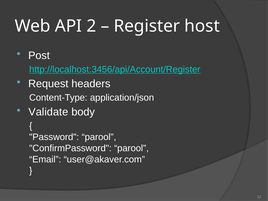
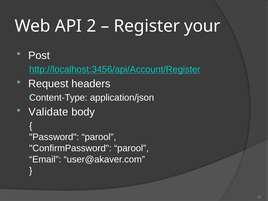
host: host -> your
